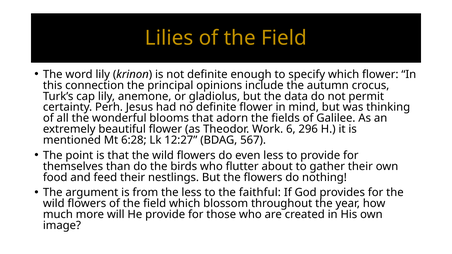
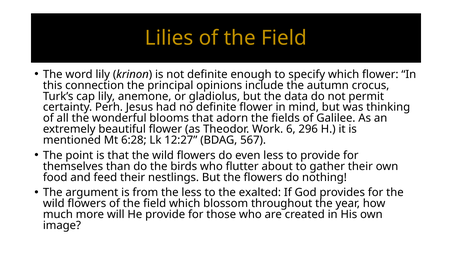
faithful: faithful -> exalted
